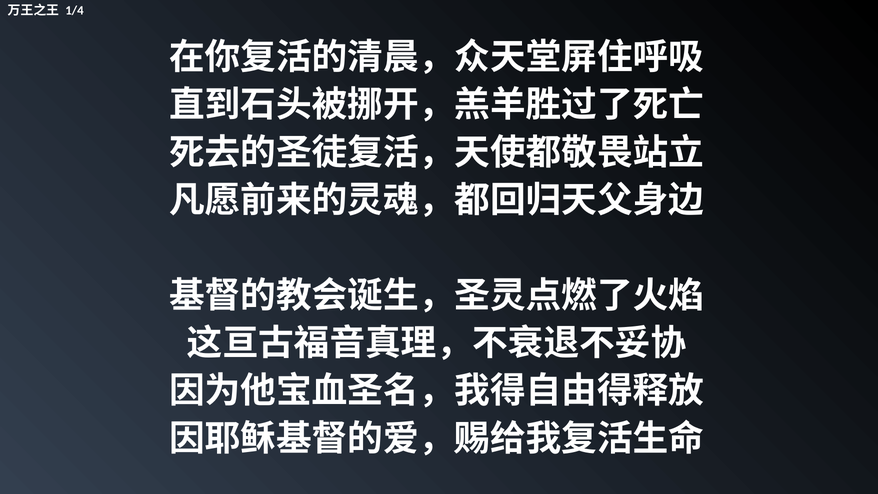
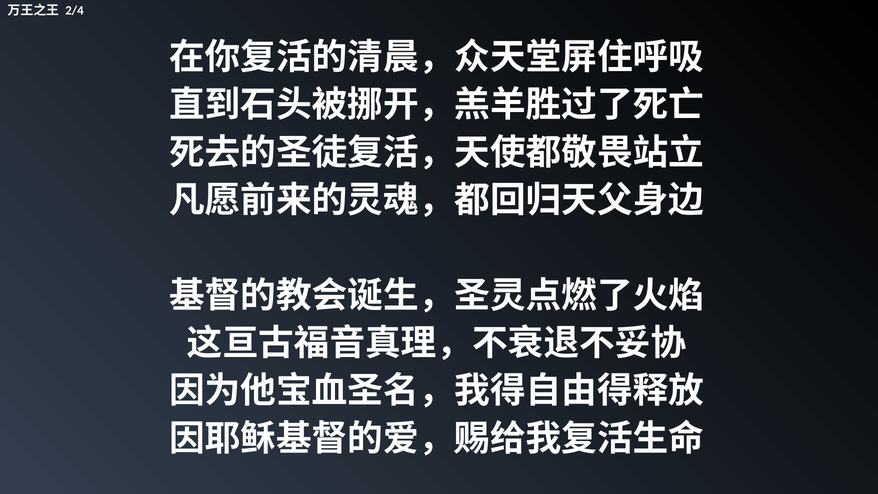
1/4: 1/4 -> 2/4
